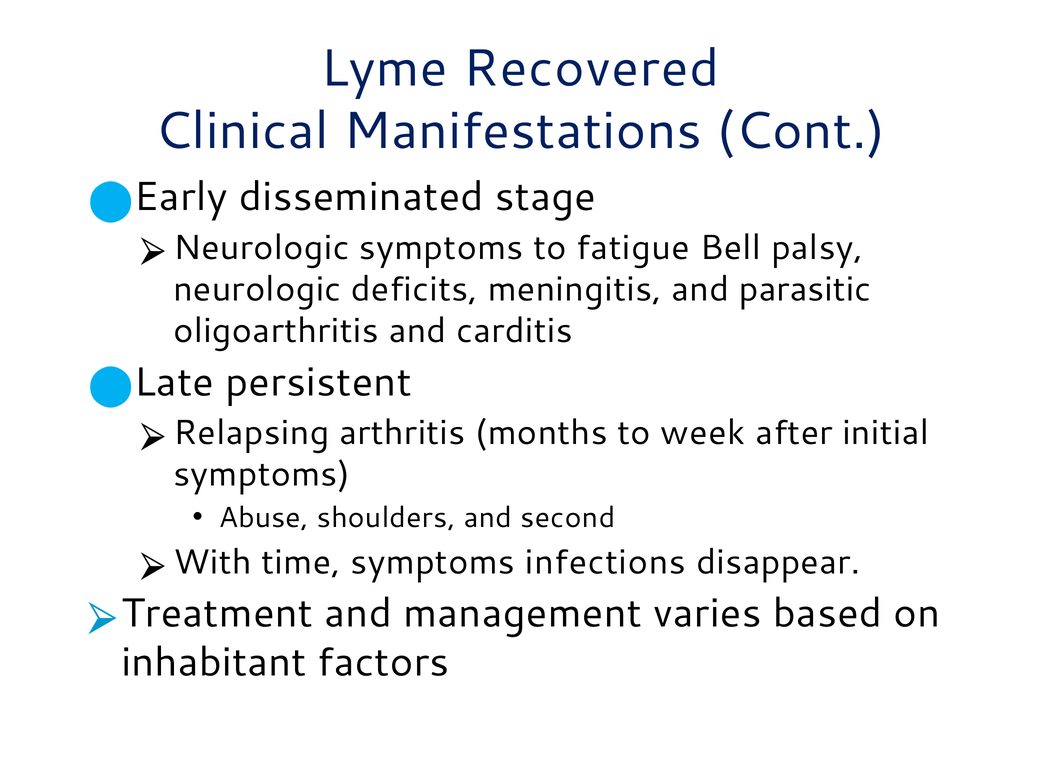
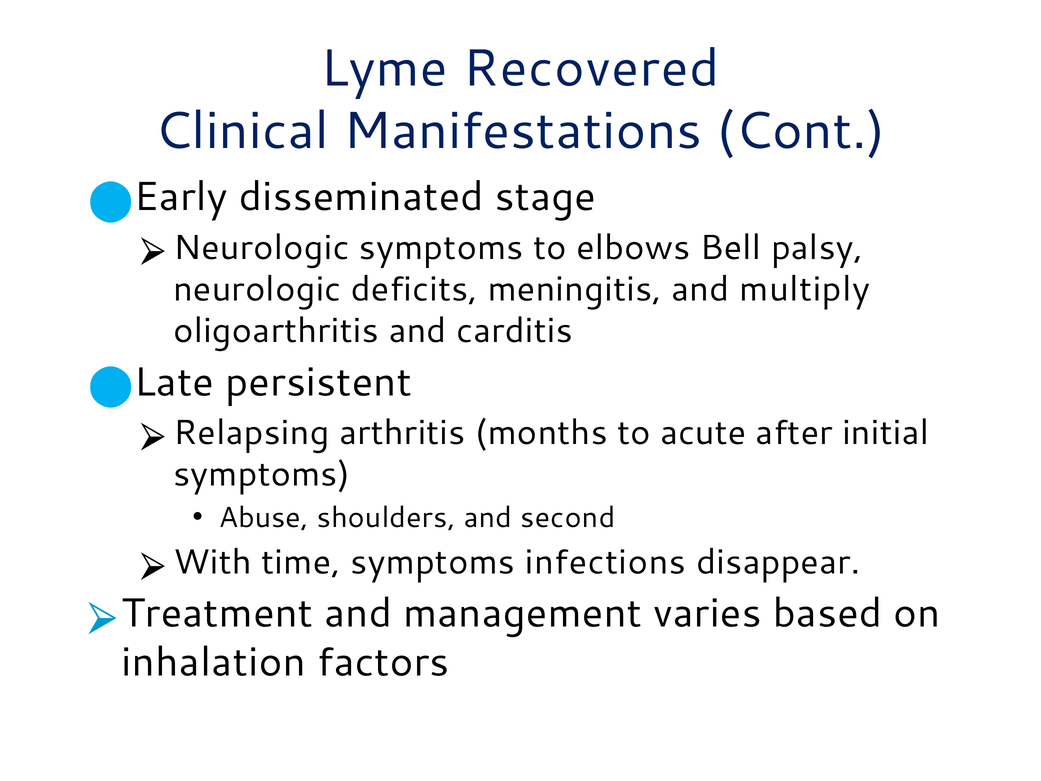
fatigue: fatigue -> elbows
parasitic: parasitic -> multiply
week: week -> acute
inhabitant: inhabitant -> inhalation
